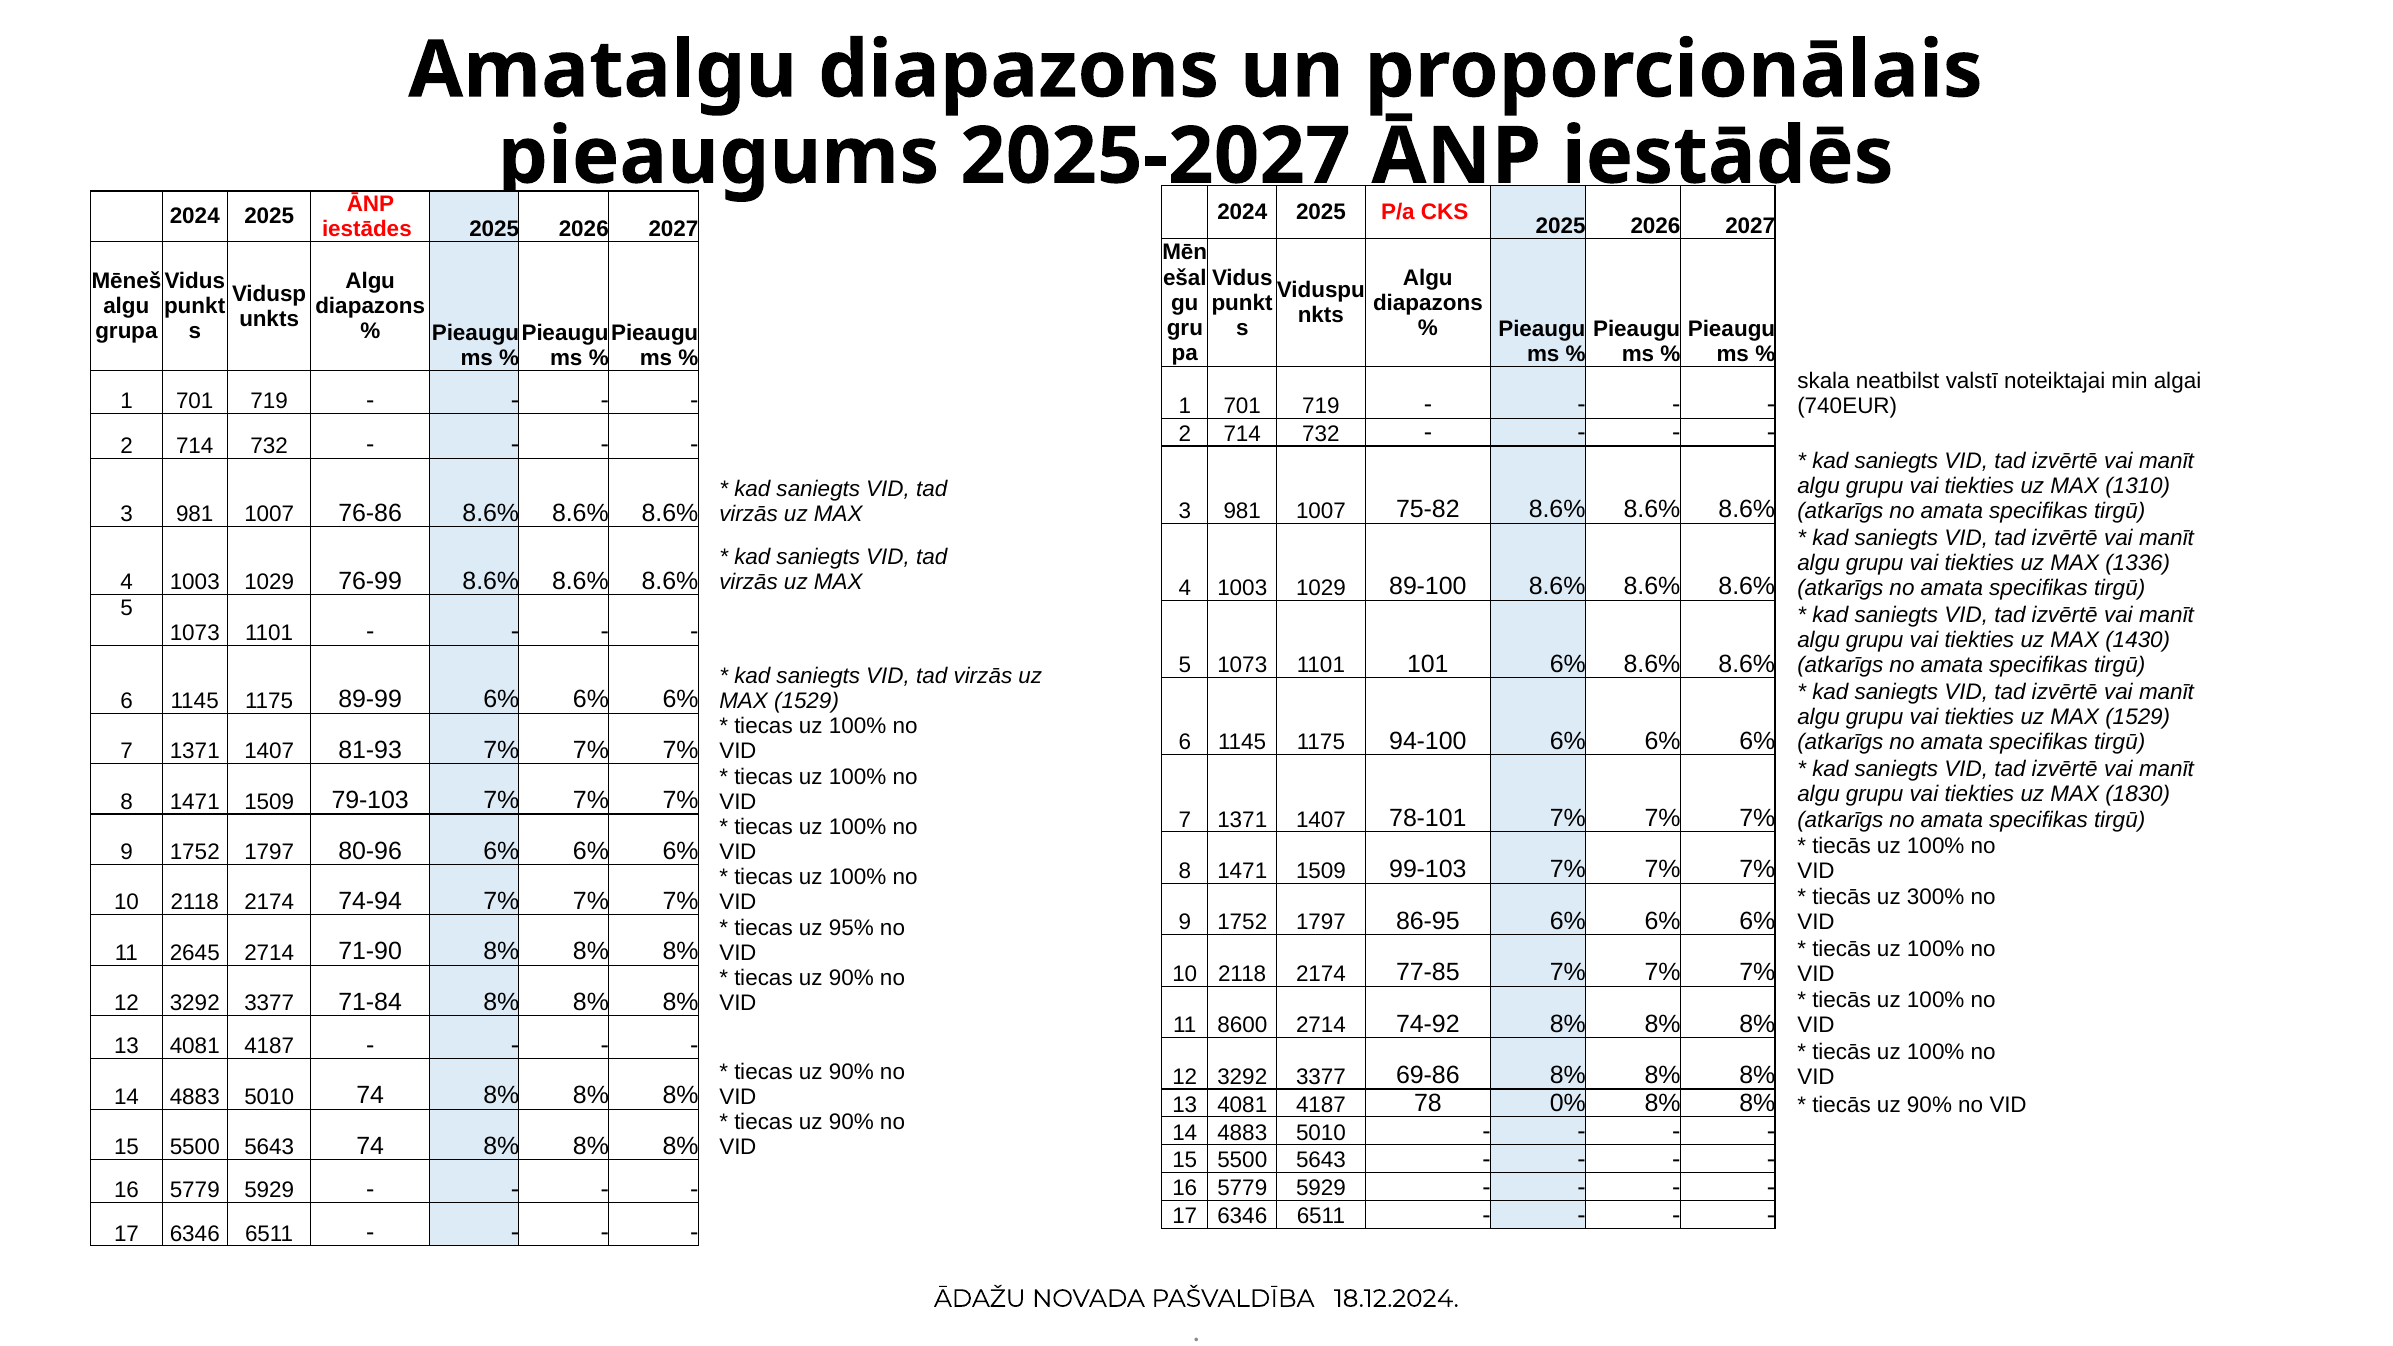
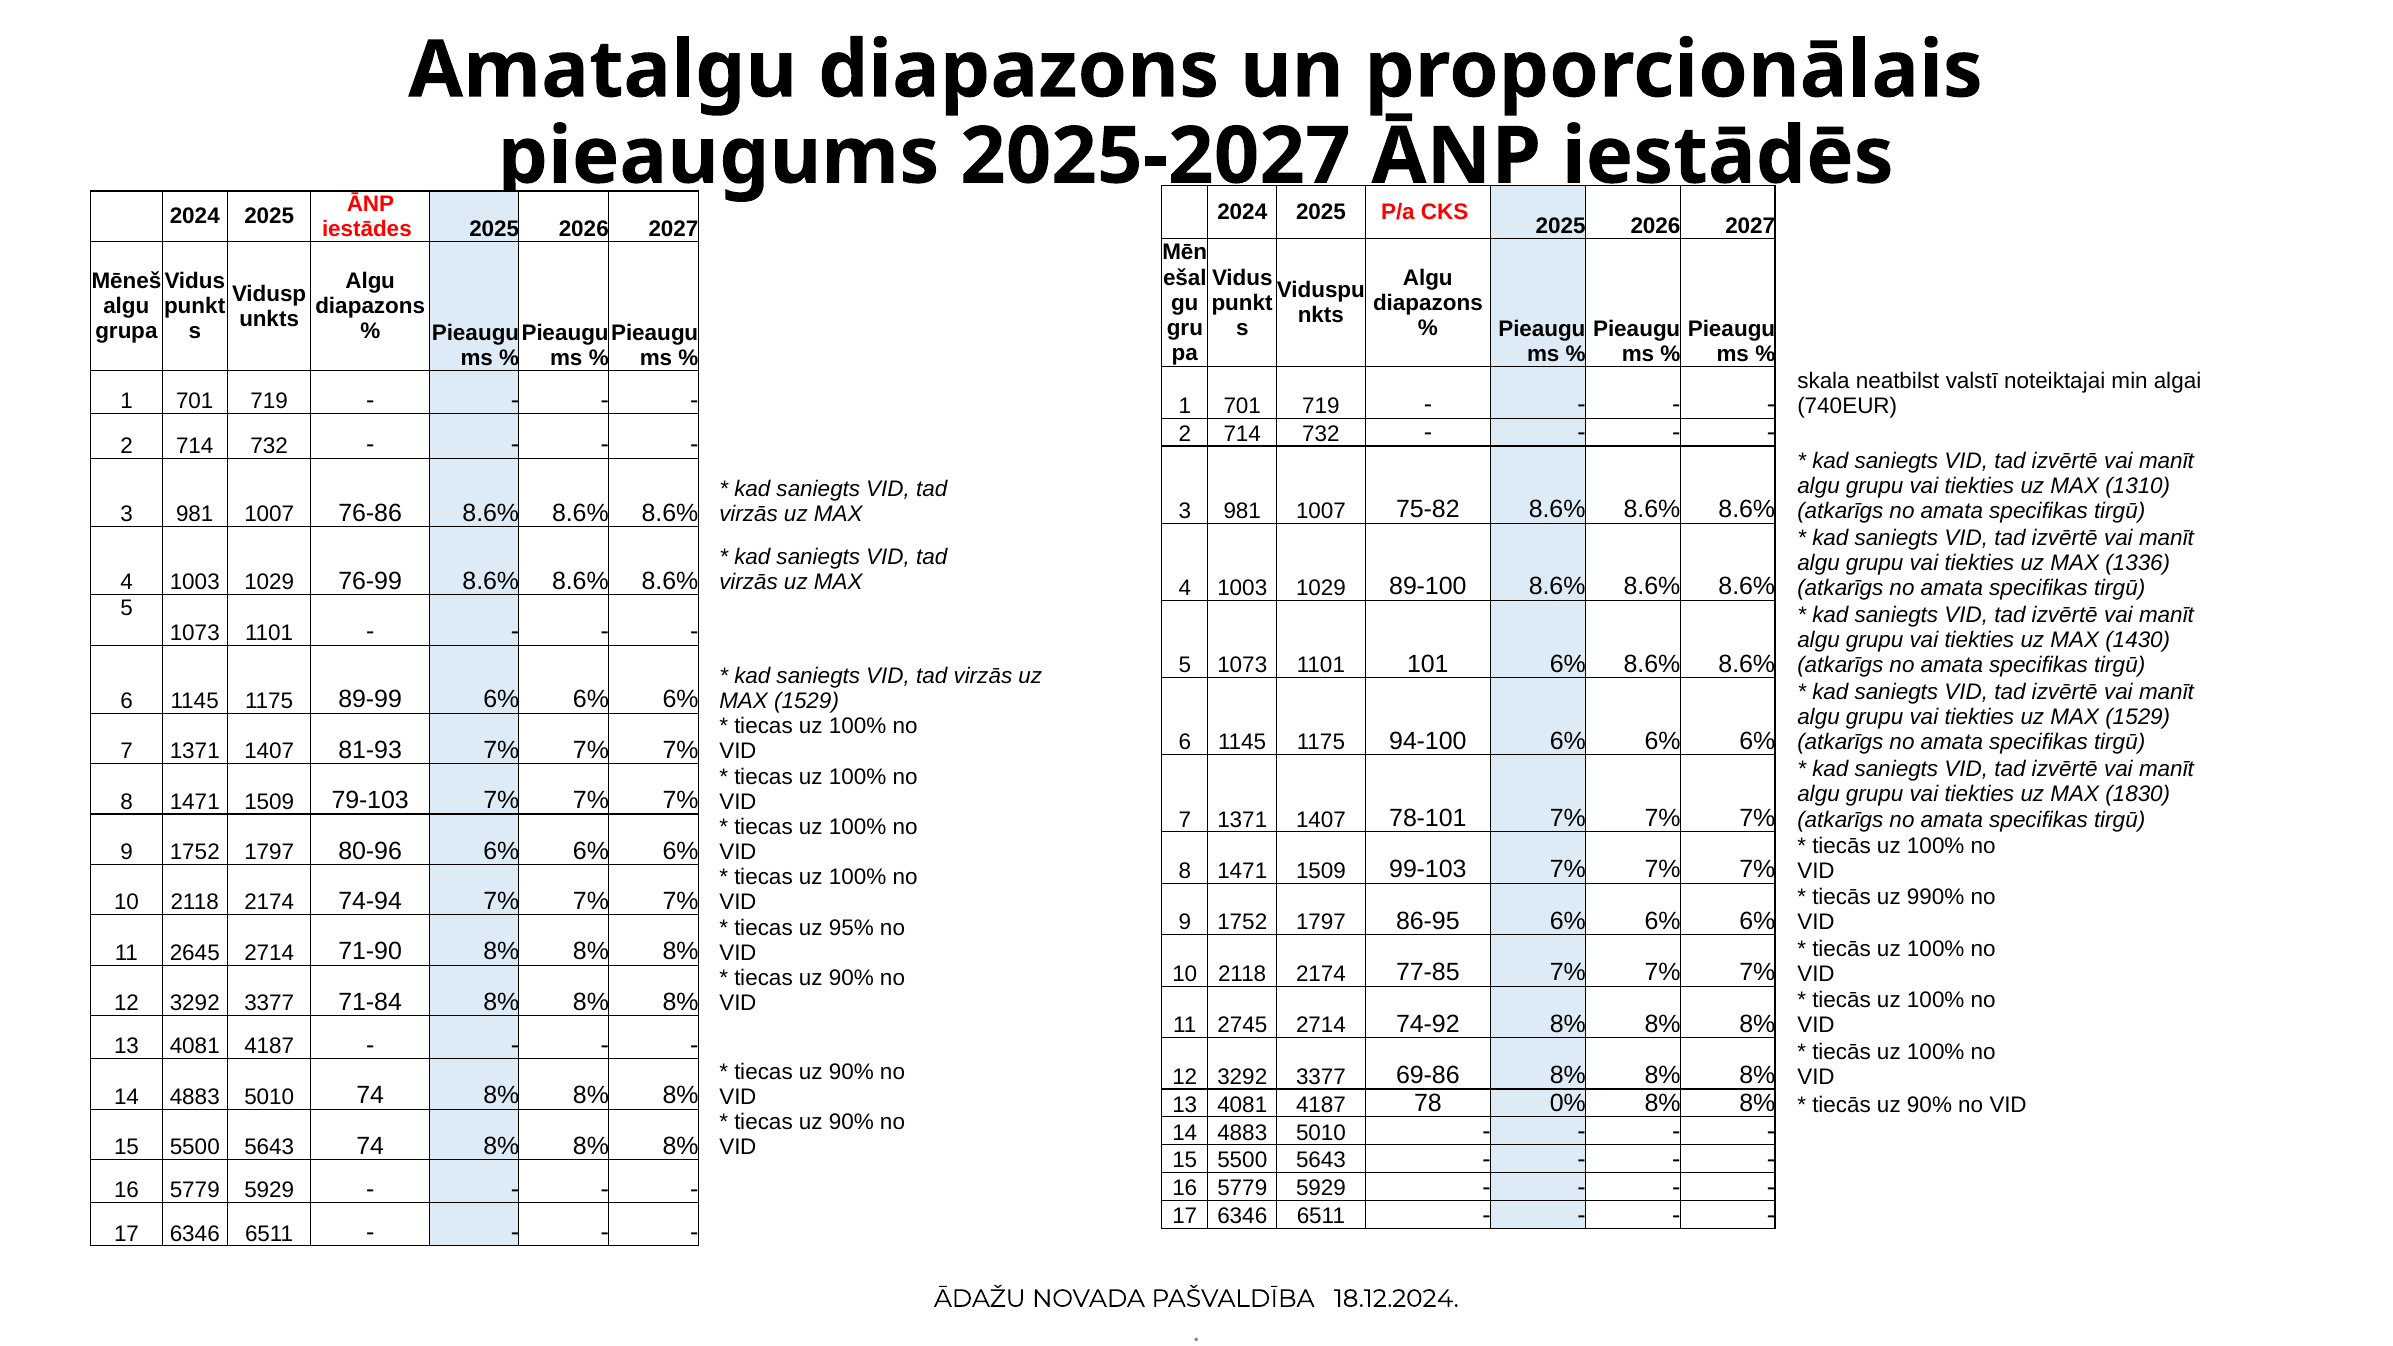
300%: 300% -> 990%
8600: 8600 -> 2745
